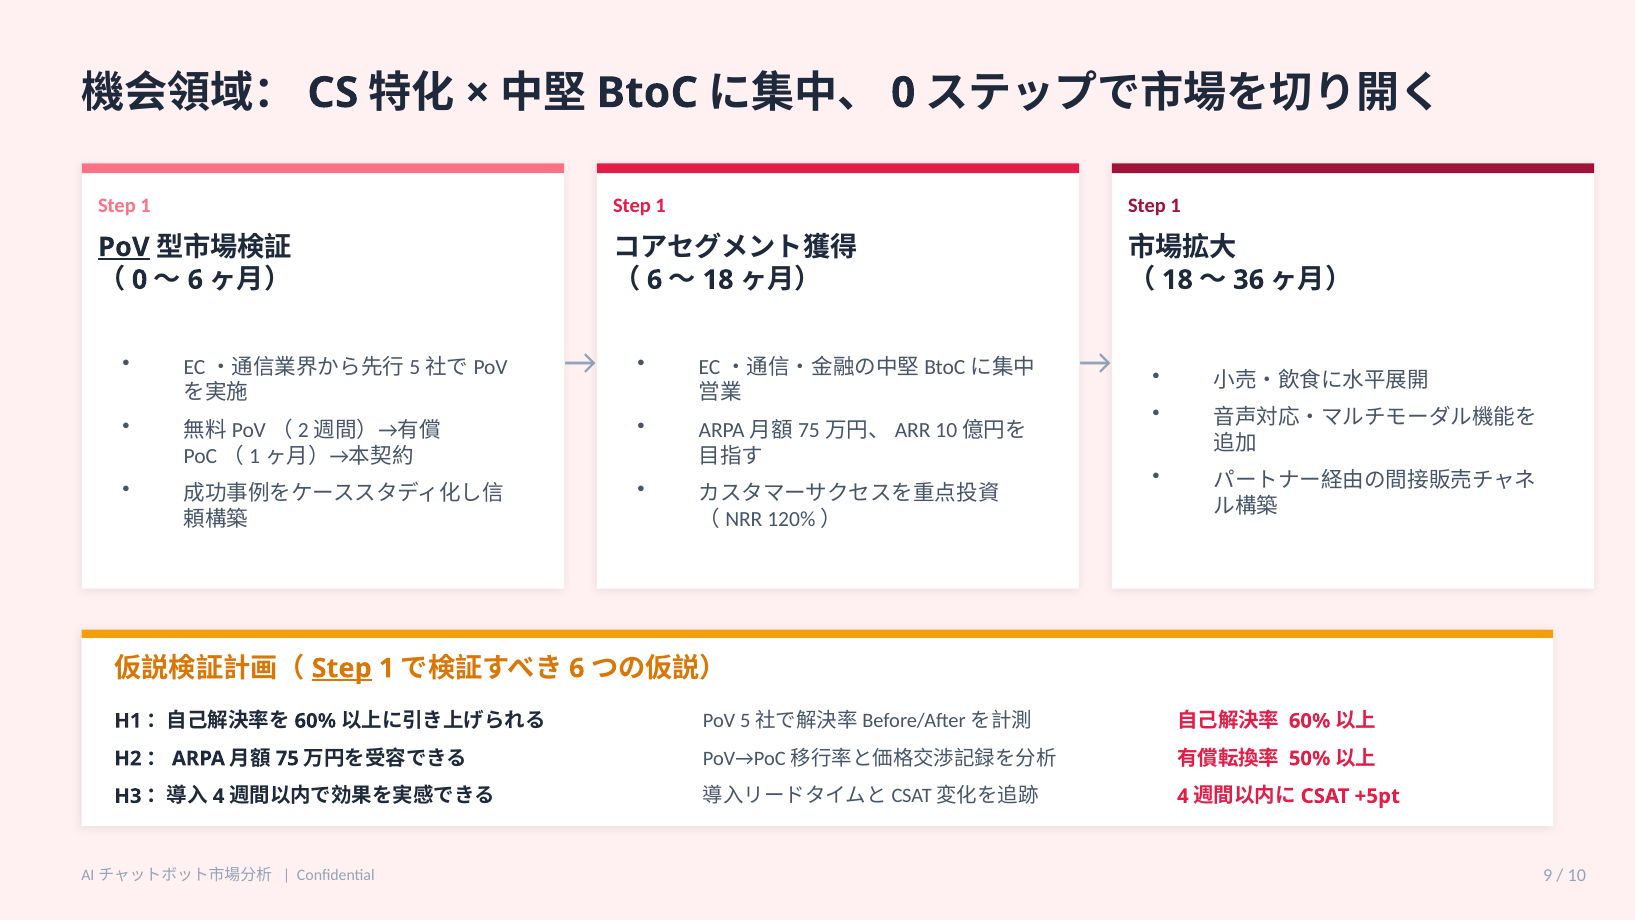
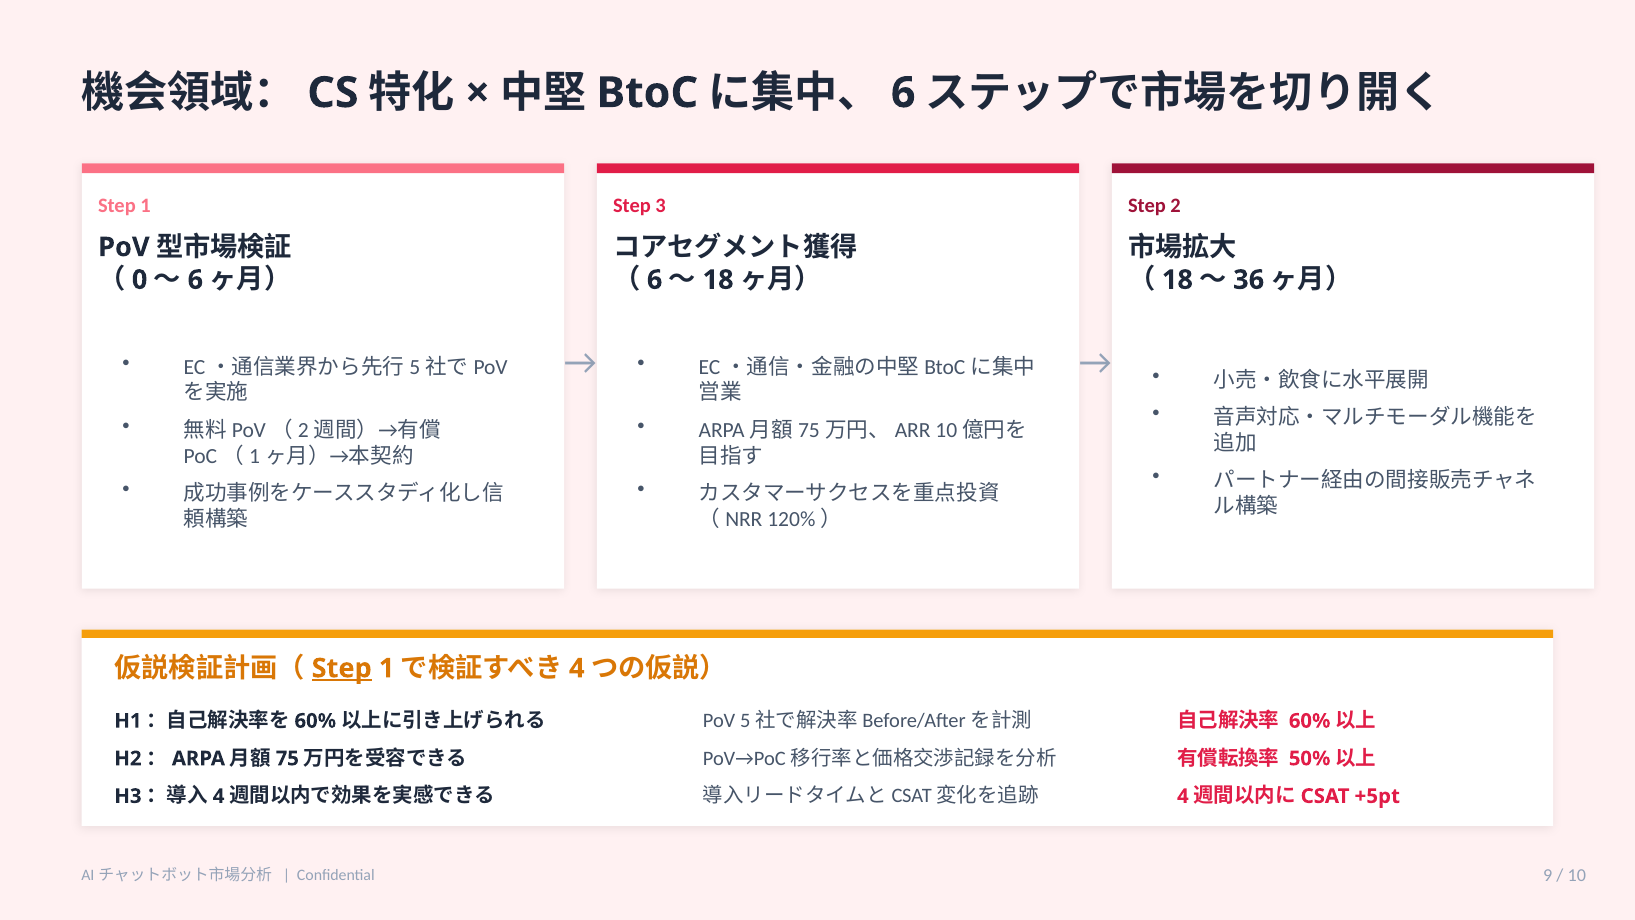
0 at (903, 93): 0 -> 6
1 at (661, 206): 1 -> 3
1 at (1176, 206): 1 -> 2
PoV at (124, 247) underline: present -> none
6 at (577, 668): 6 -> 4
